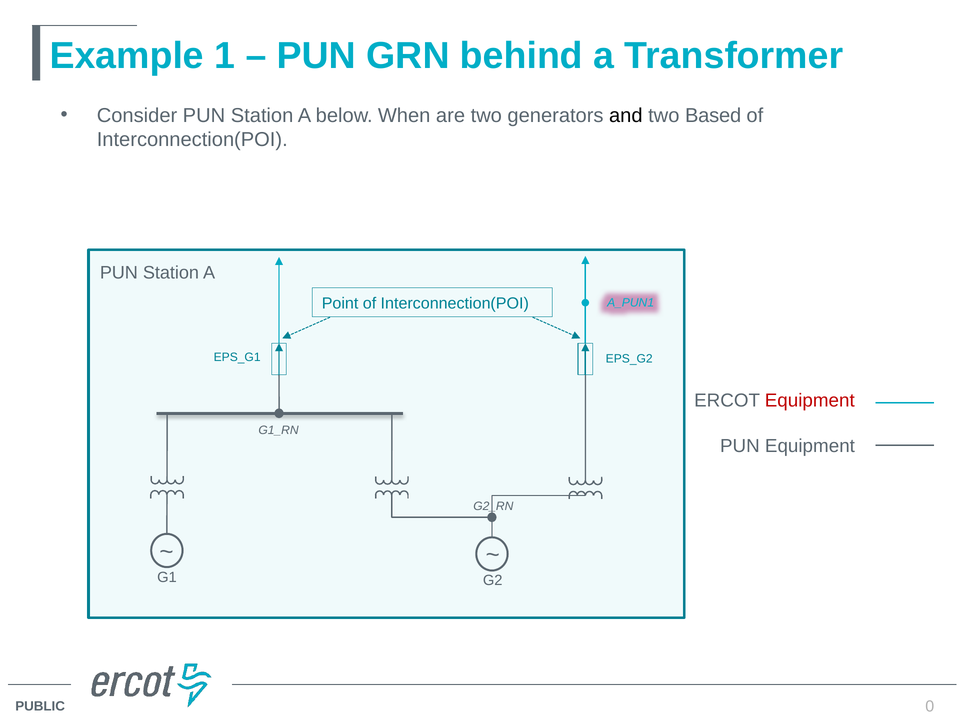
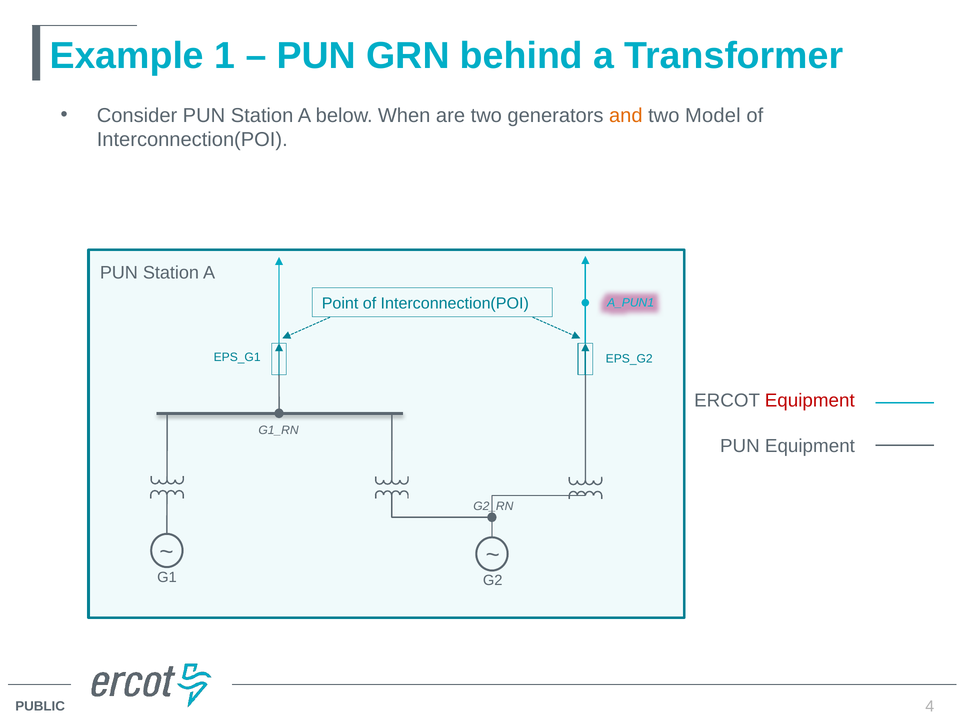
and colour: black -> orange
Based: Based -> Model
0: 0 -> 4
